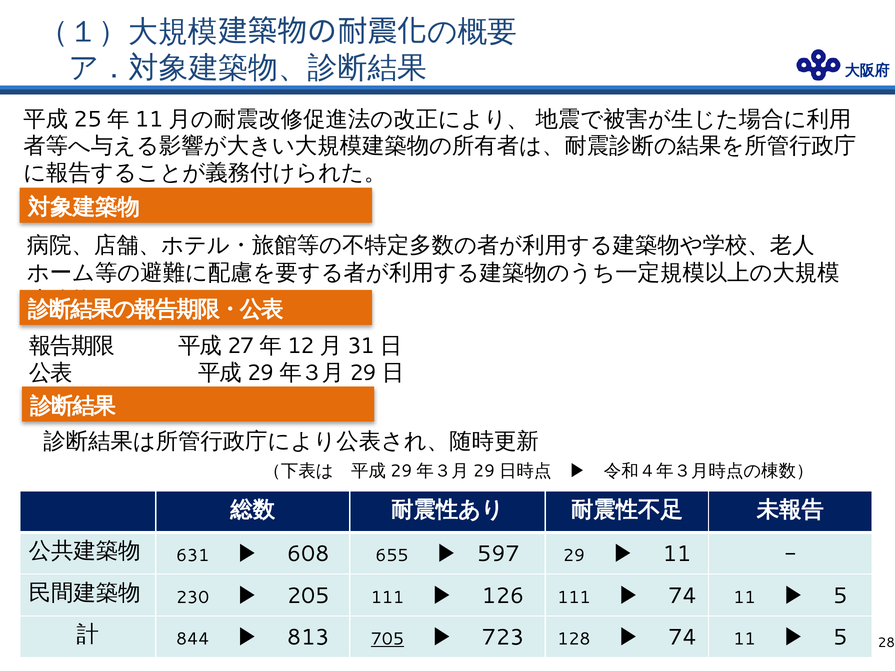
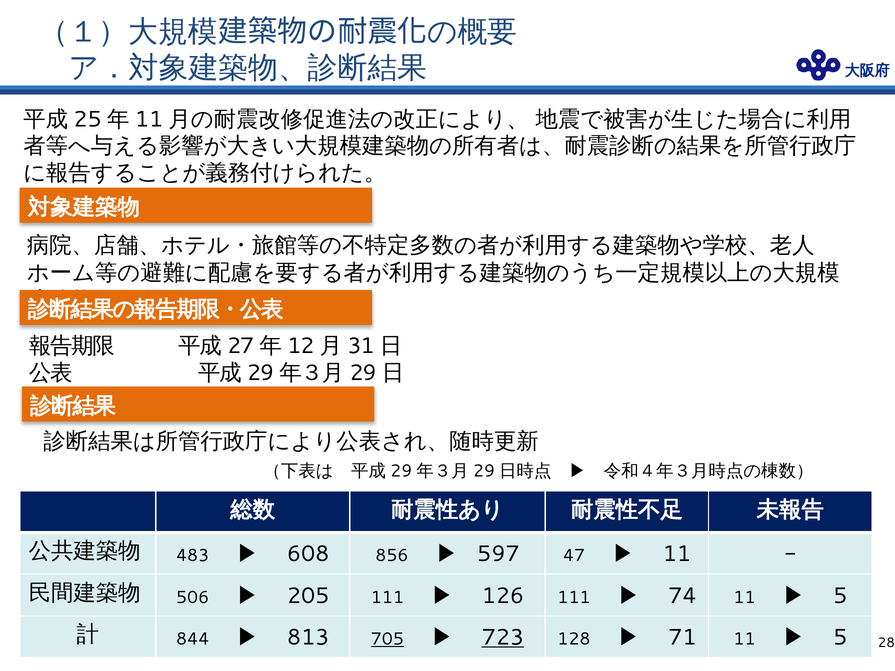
631: 631 -> 483
655: 655 -> 856
29: 29 -> 47
230: 230 -> 506
723 underline: none -> present
74 at (682, 638): 74 -> 71
